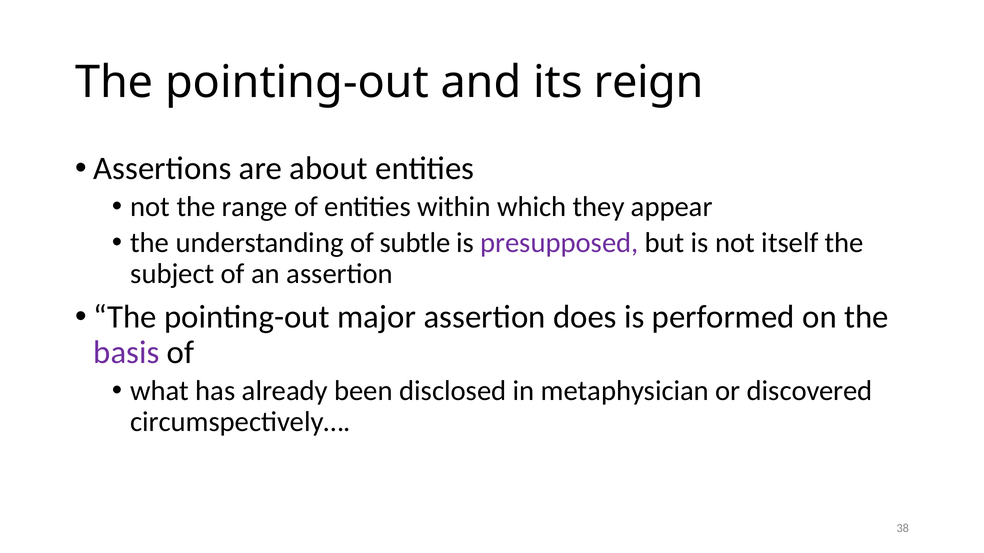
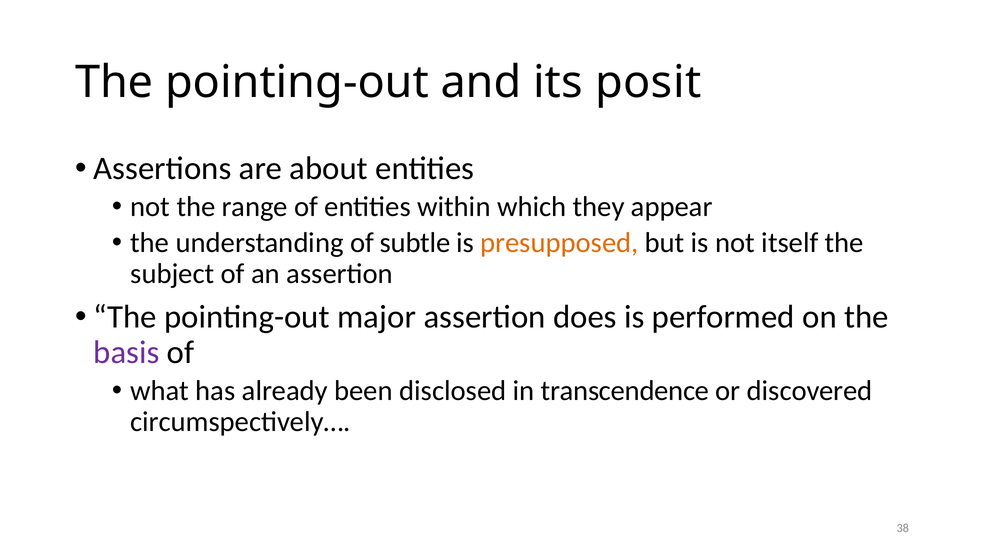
reign: reign -> posit
presupposed colour: purple -> orange
metaphysician: metaphysician -> transcendence
